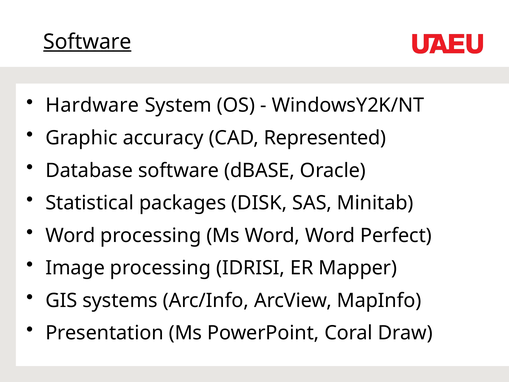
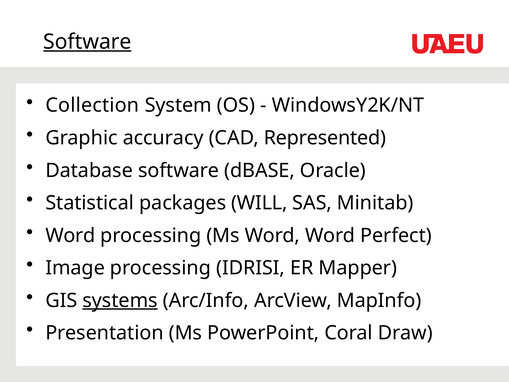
Hardware: Hardware -> Collection
DISK: DISK -> WILL
systems underline: none -> present
